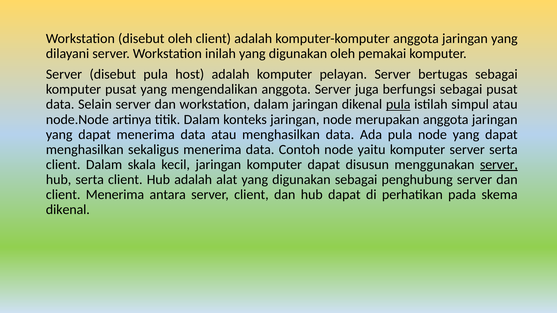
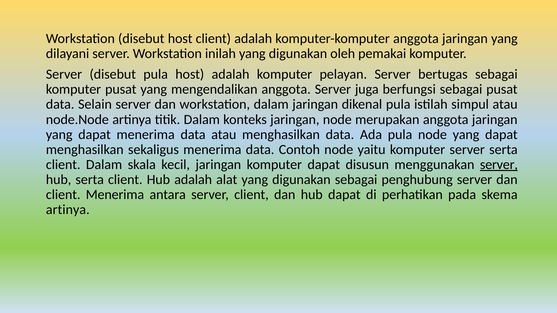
disebut oleh: oleh -> host
pula at (398, 105) underline: present -> none
dikenal at (68, 210): dikenal -> artinya
